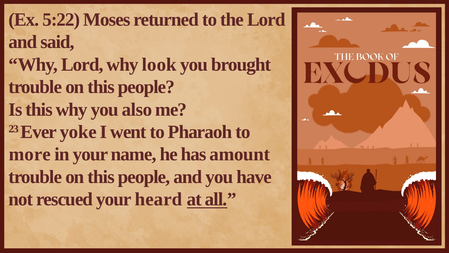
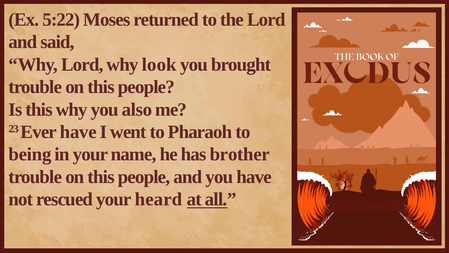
Ever yoke: yoke -> have
more: more -> being
amount: amount -> brother
